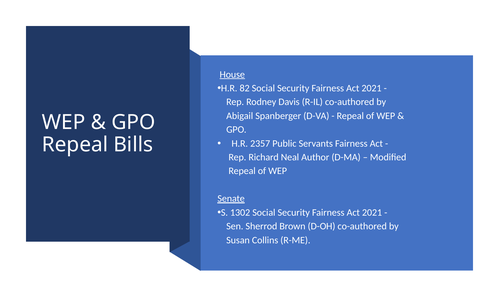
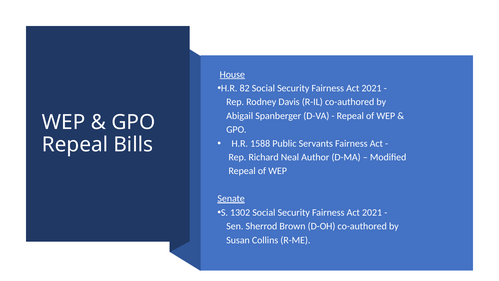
2357: 2357 -> 1588
